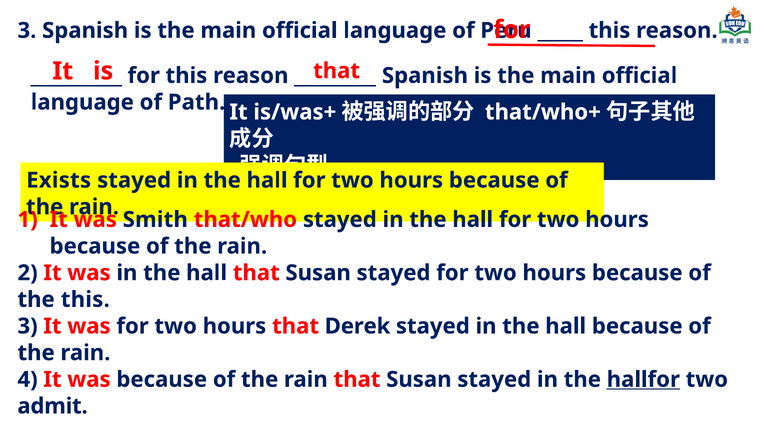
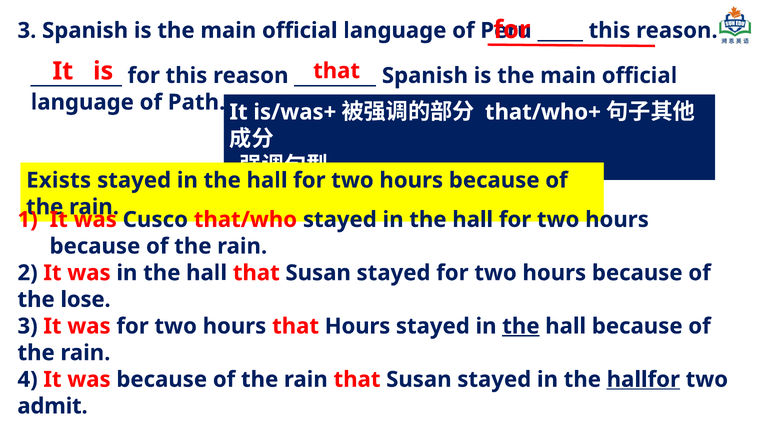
Smith: Smith -> Cusco
the this: this -> lose
that Derek: Derek -> Hours
the at (521, 326) underline: none -> present
